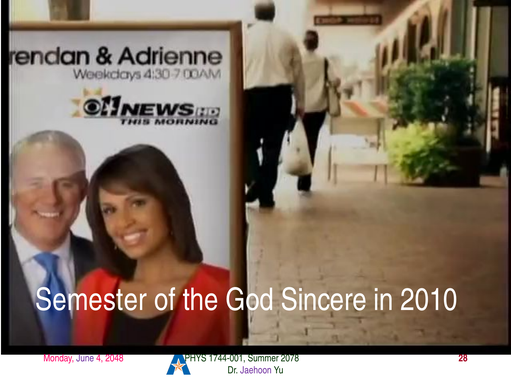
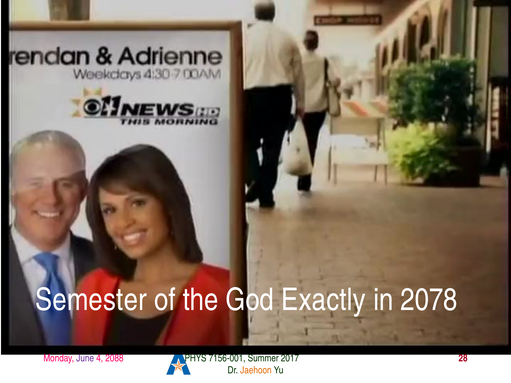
Sincere: Sincere -> Exactly
2010: 2010 -> 2078
2048: 2048 -> 2088
1744-001: 1744-001 -> 7156-001
2078: 2078 -> 2017
Jaehoon colour: purple -> orange
